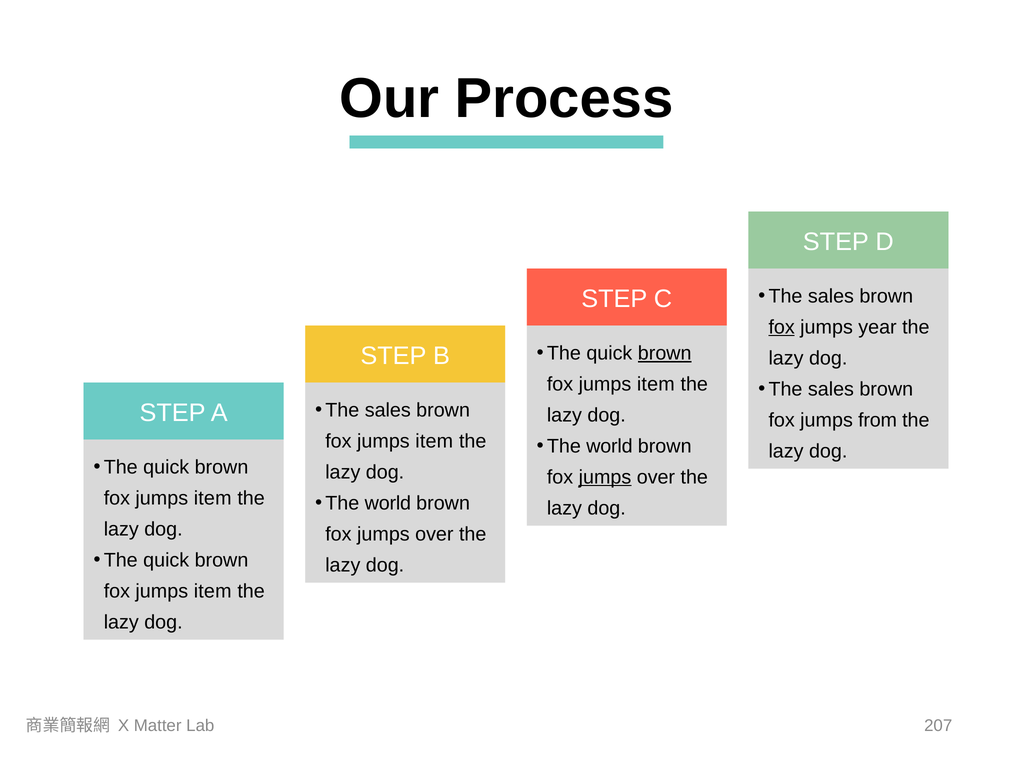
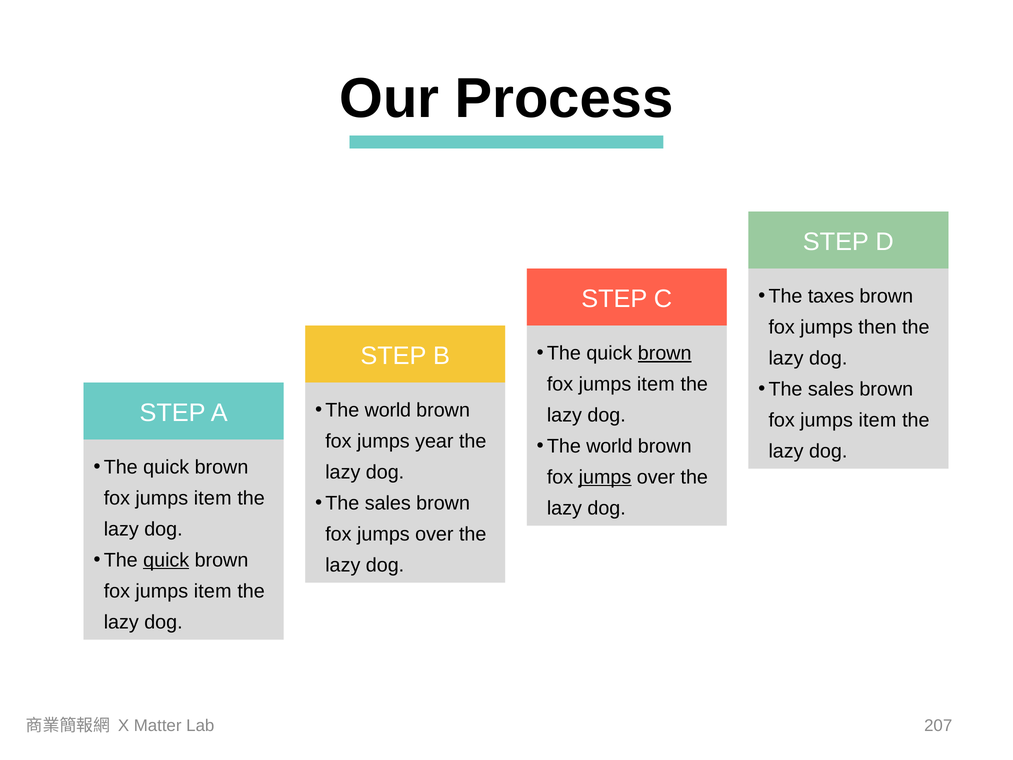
sales at (831, 296): sales -> taxes
fox at (782, 327) underline: present -> none
year: year -> then
sales at (388, 410): sales -> world
from at (878, 420): from -> item
item at (434, 441): item -> year
world at (388, 503): world -> sales
quick at (166, 560) underline: none -> present
